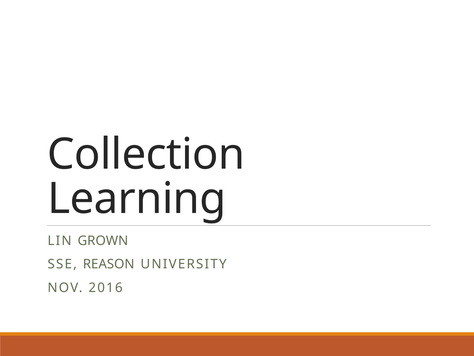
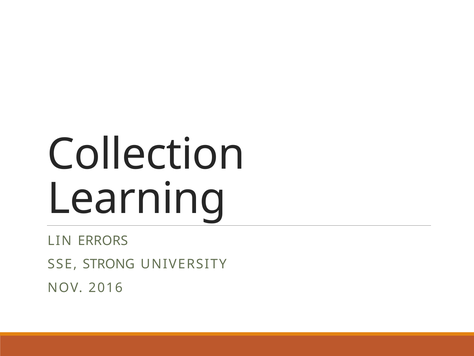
GROWN: GROWN -> ERRORS
REASON: REASON -> STRONG
